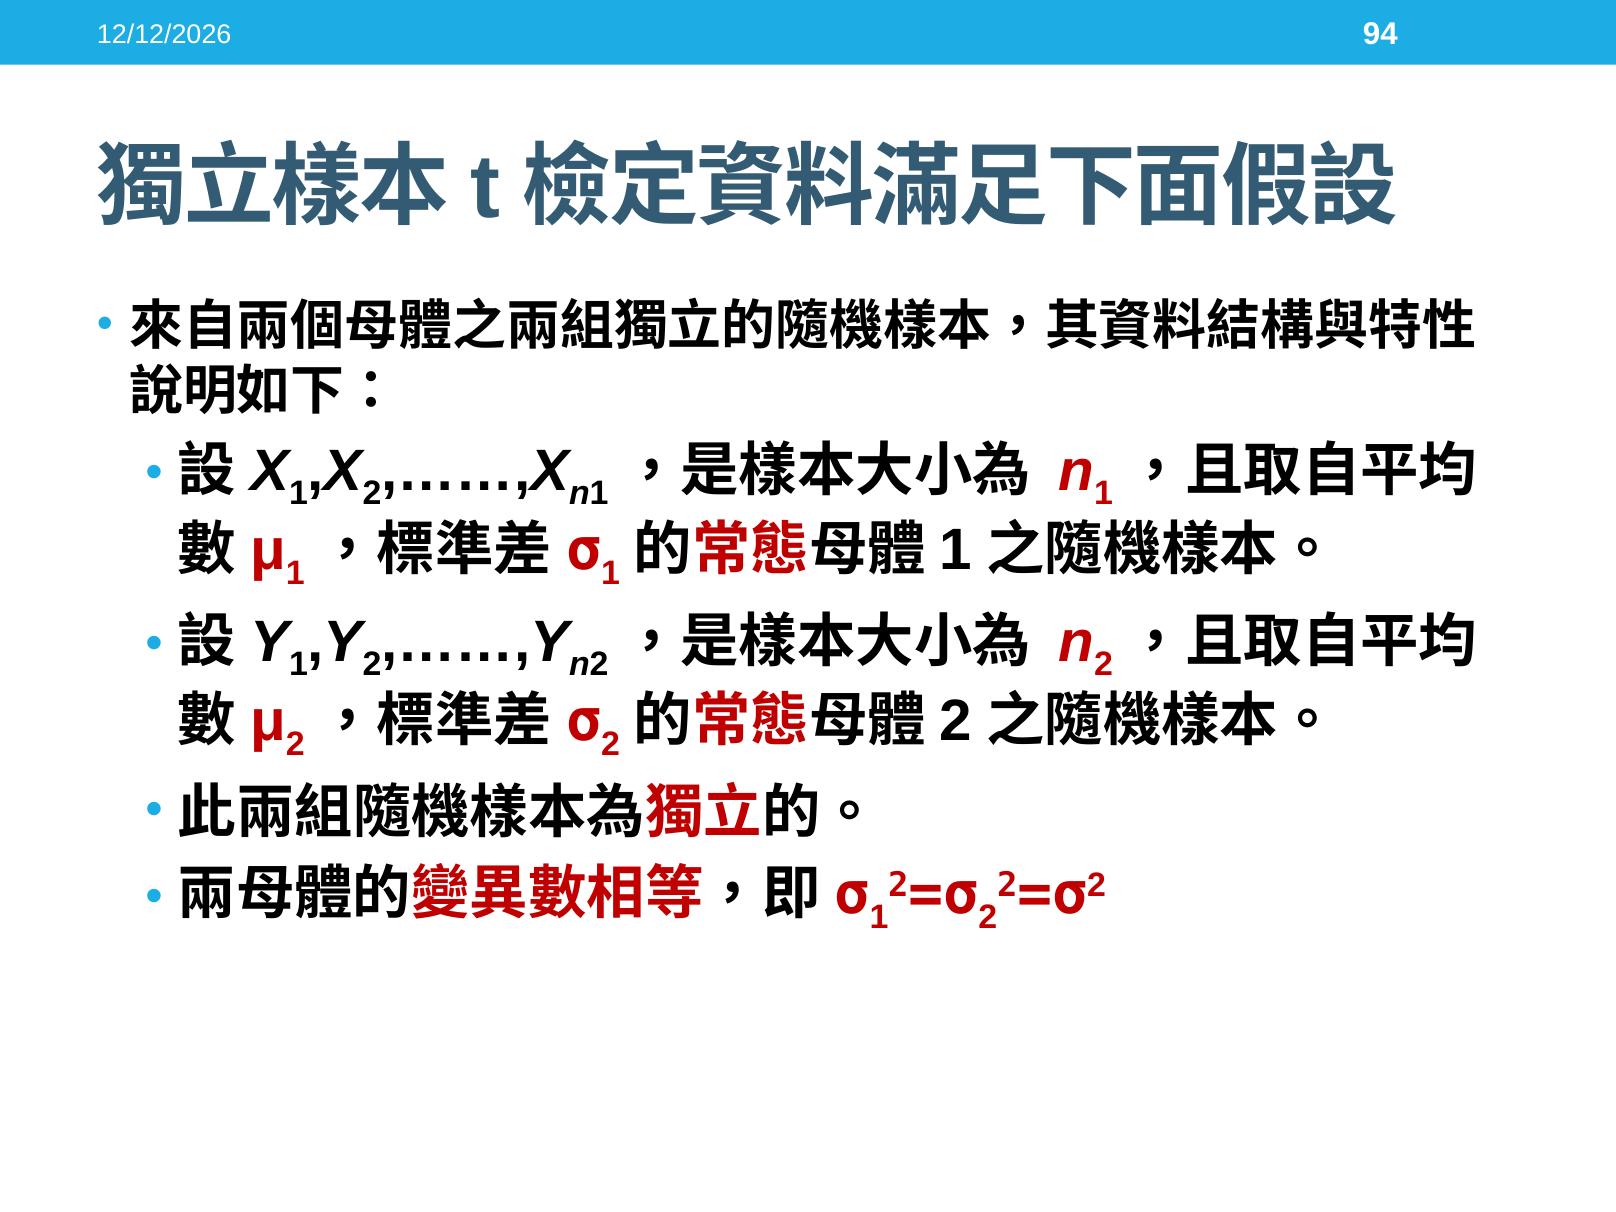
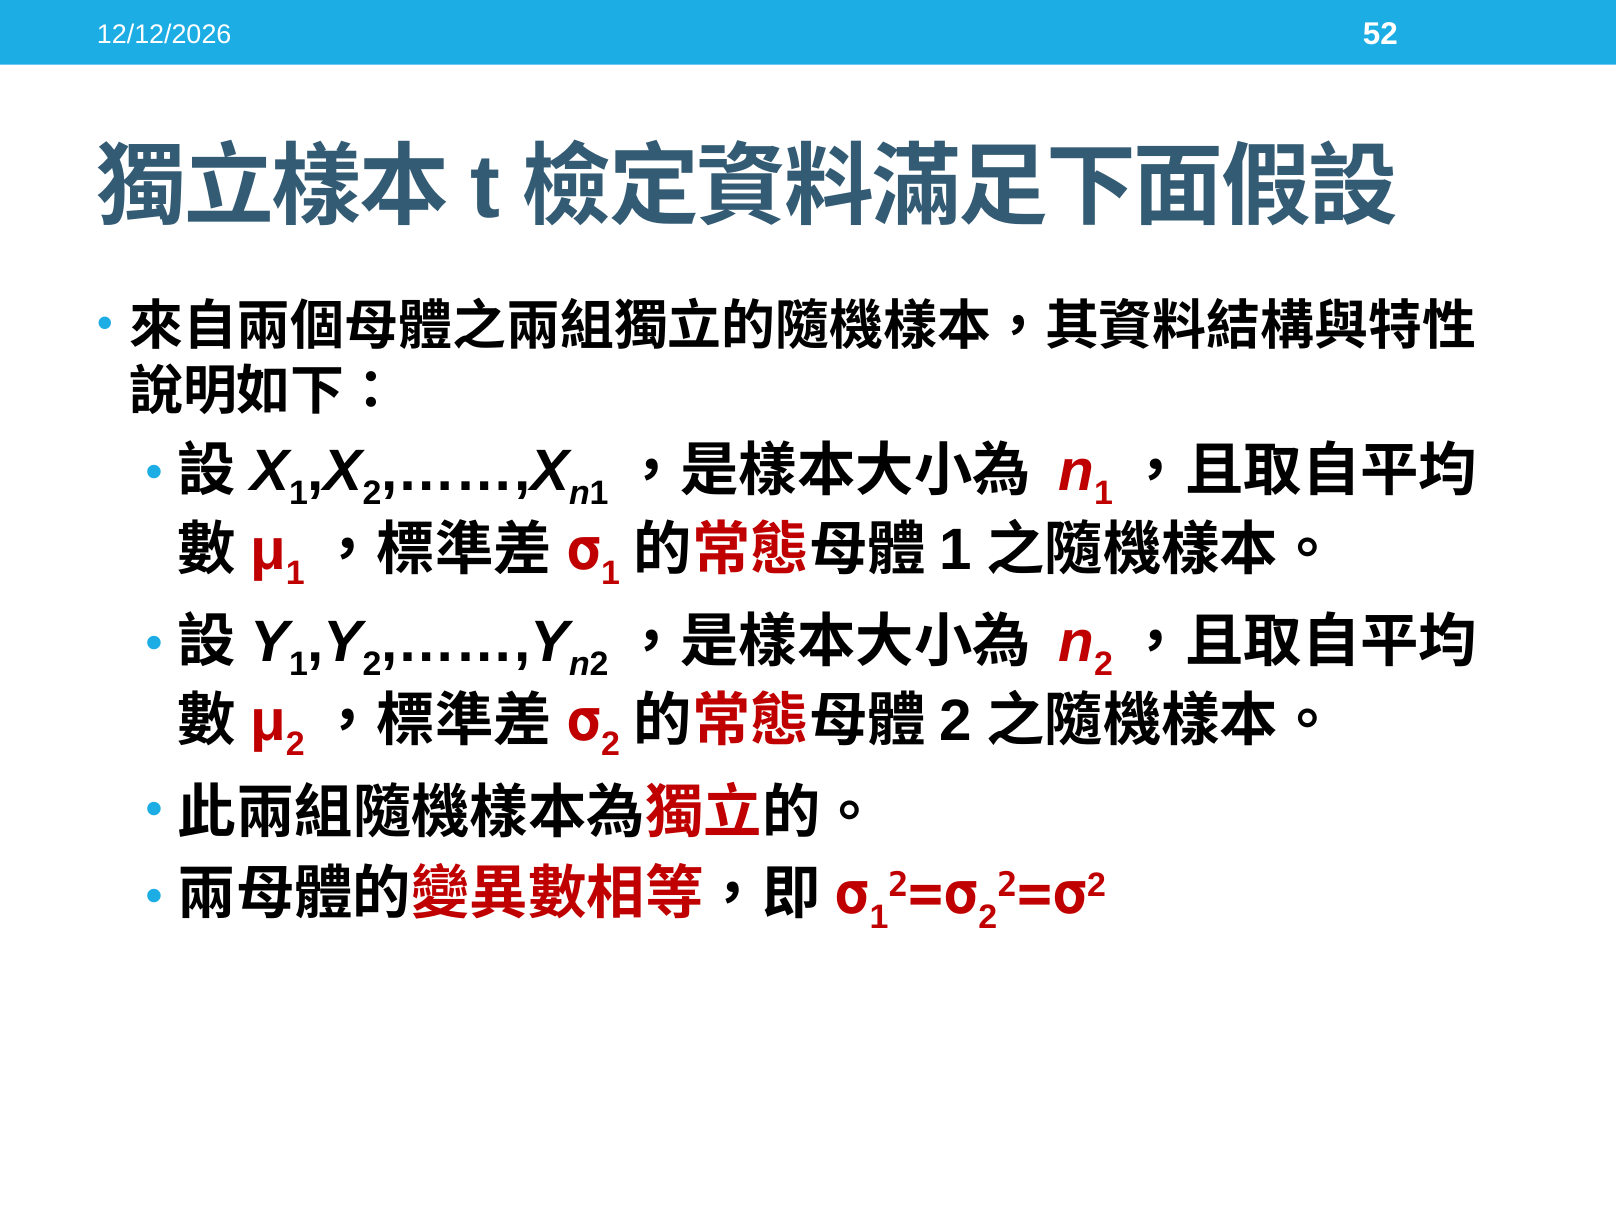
94: 94 -> 52
